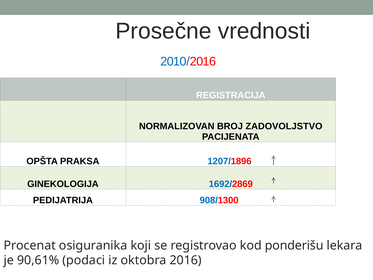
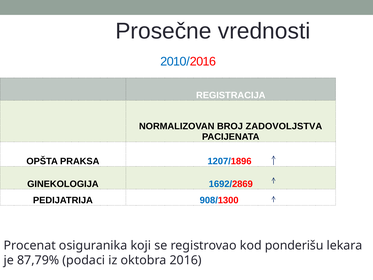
ZADOVOLJSTVO: ZADOVOLJSTVO -> ZADOVOLJSTVA
90,61%: 90,61% -> 87,79%
